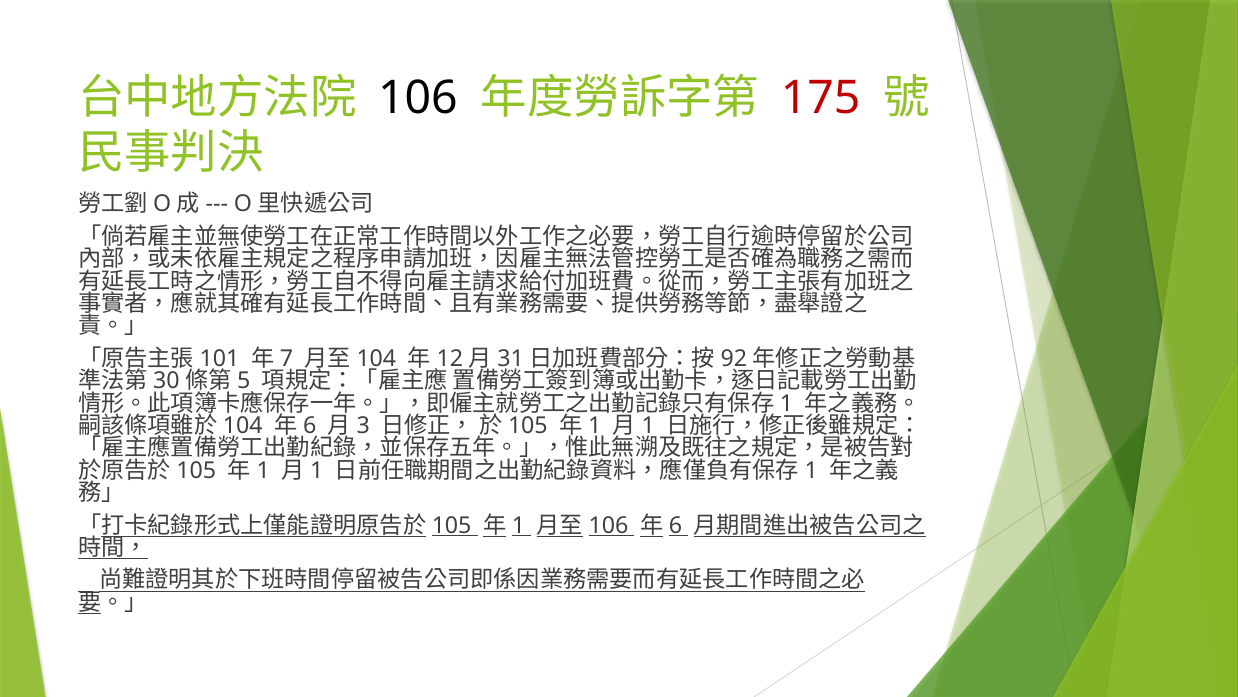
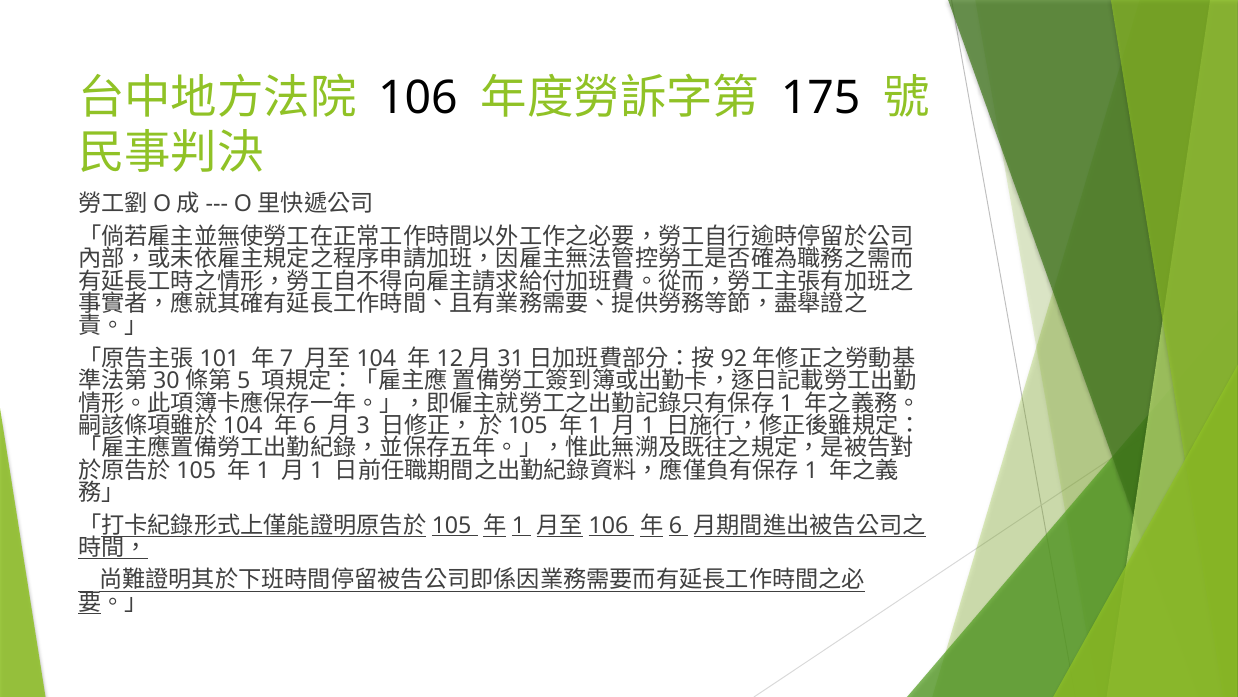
175 colour: red -> black
